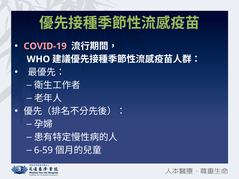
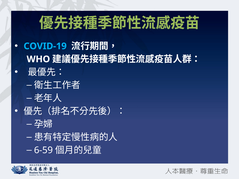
COVID-19 colour: pink -> light blue
